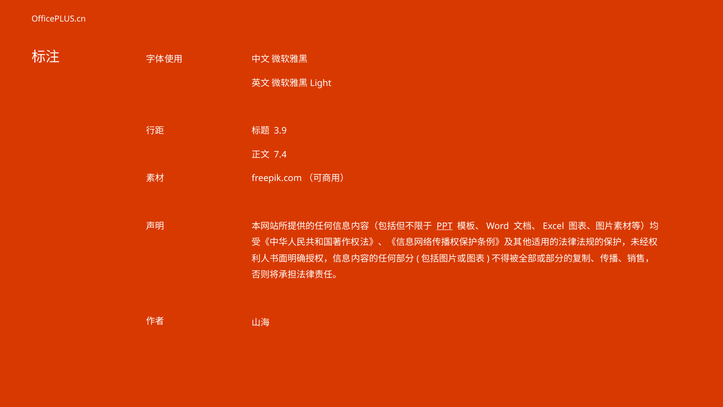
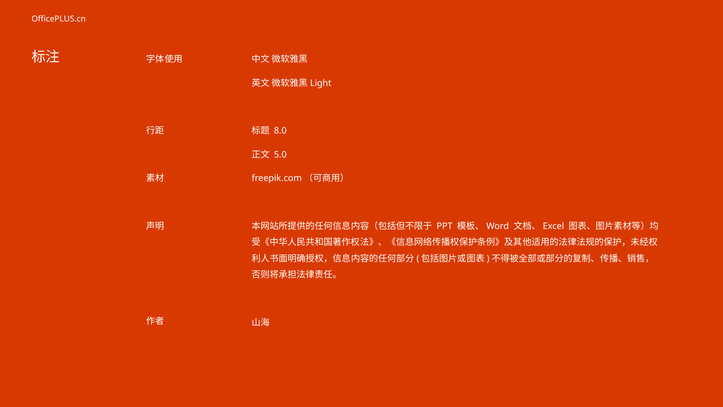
3.9: 3.9 -> 8.0
7.4: 7.4 -> 5.0
PPT underline: present -> none
